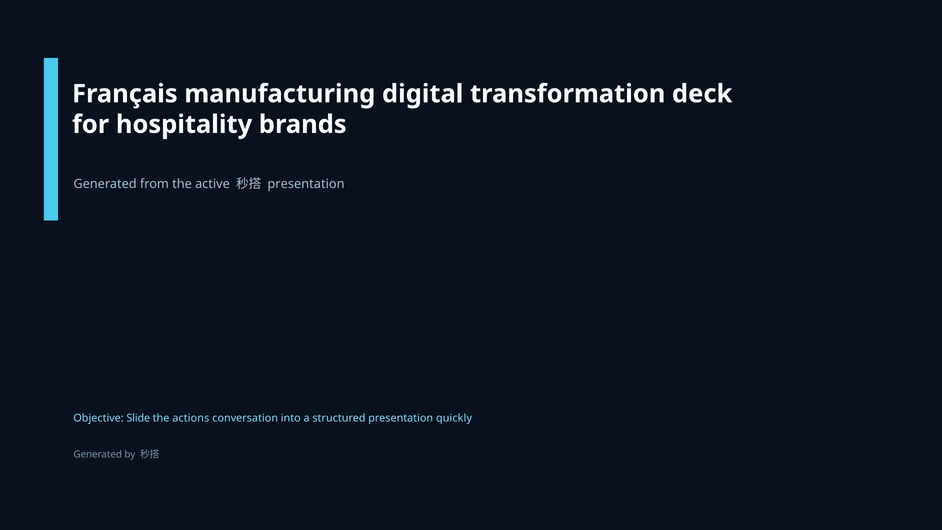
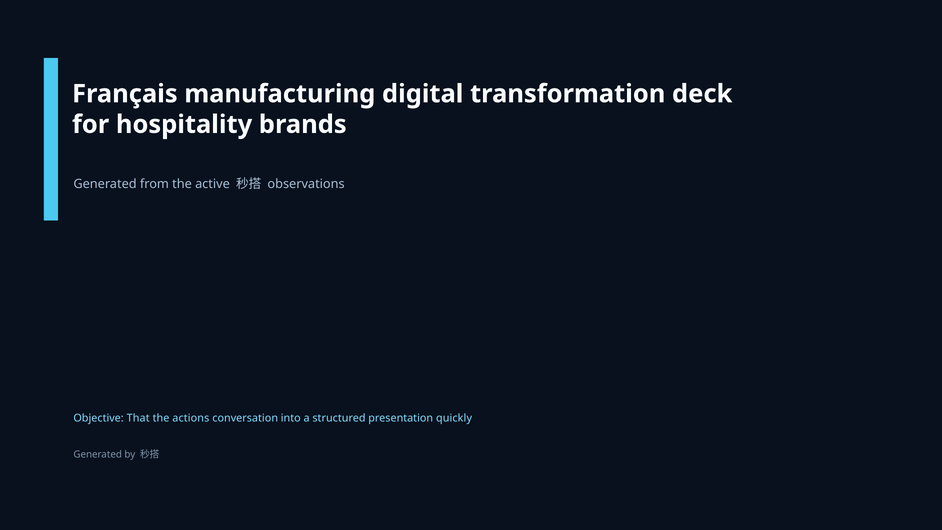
presentation at (306, 184): presentation -> observations
Slide: Slide -> That
